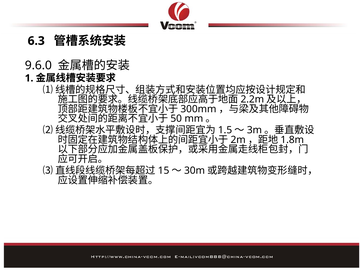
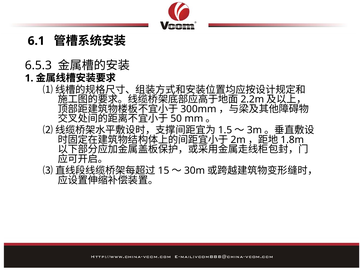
6.3: 6.3 -> 6.1
9.6.0: 9.6.0 -> 6.5.3
